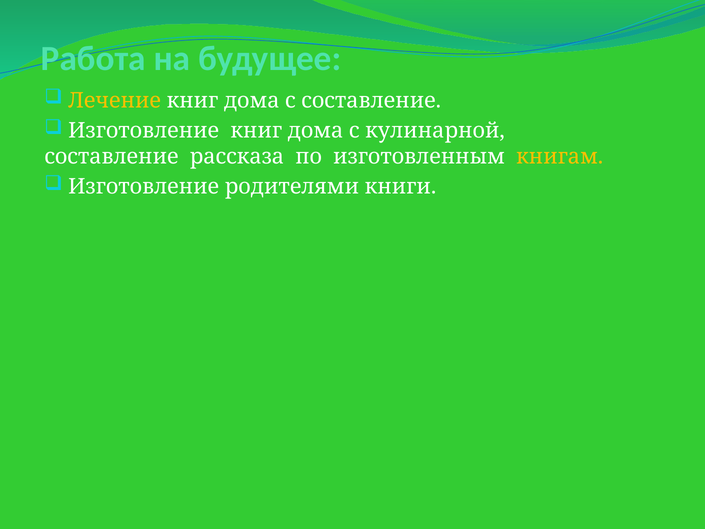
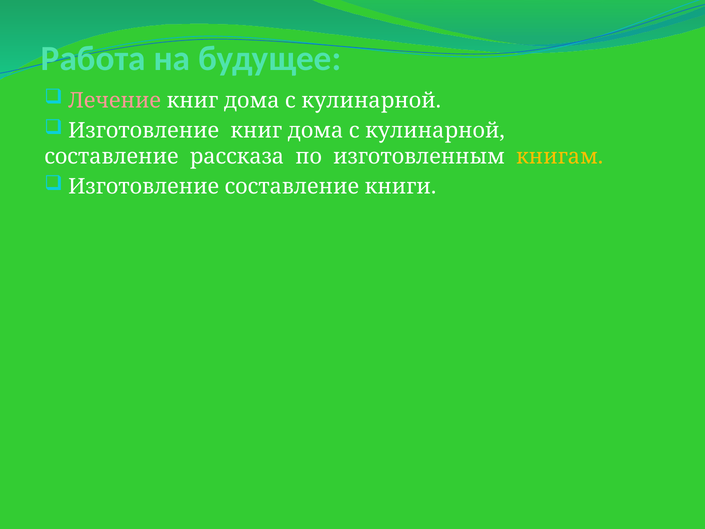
Лечение colour: yellow -> pink
составление at (371, 101): составление -> кулинарной
Изготовление родителями: родителями -> составление
